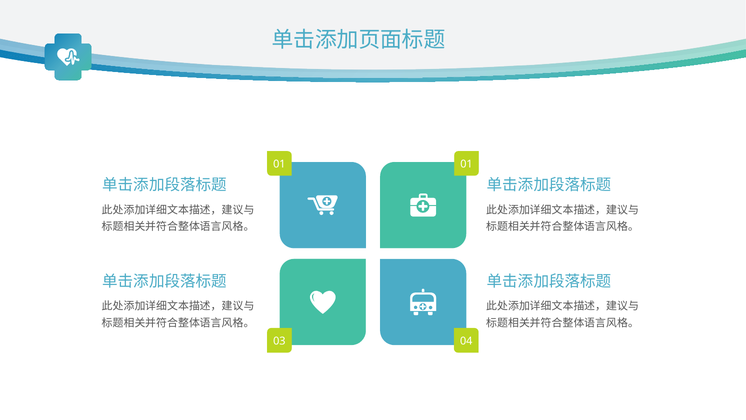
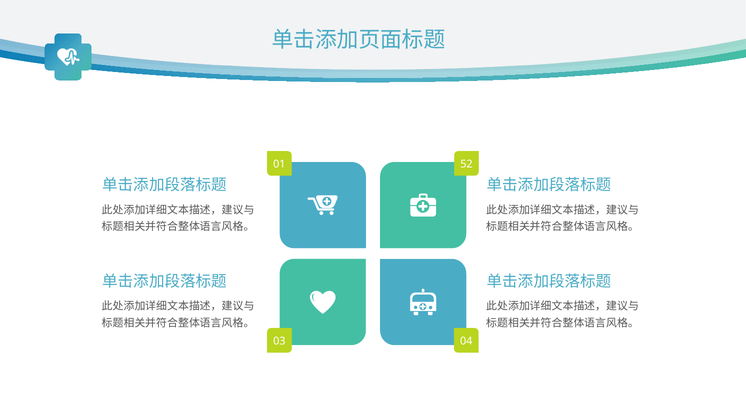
01 01: 01 -> 52
